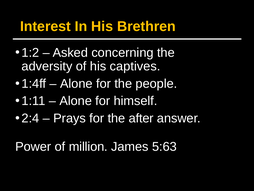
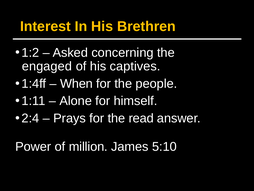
adversity: adversity -> engaged
Alone at (76, 83): Alone -> When
after: after -> read
5:63: 5:63 -> 5:10
